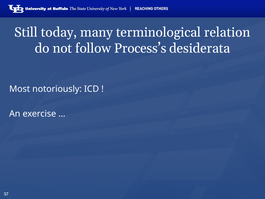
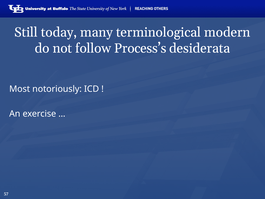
relation: relation -> modern
